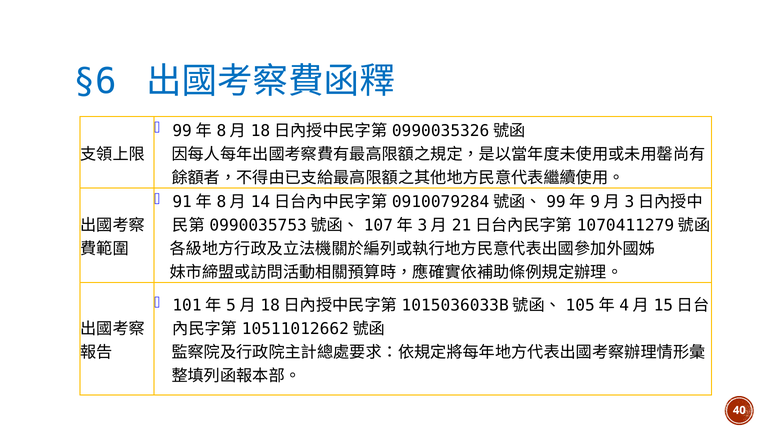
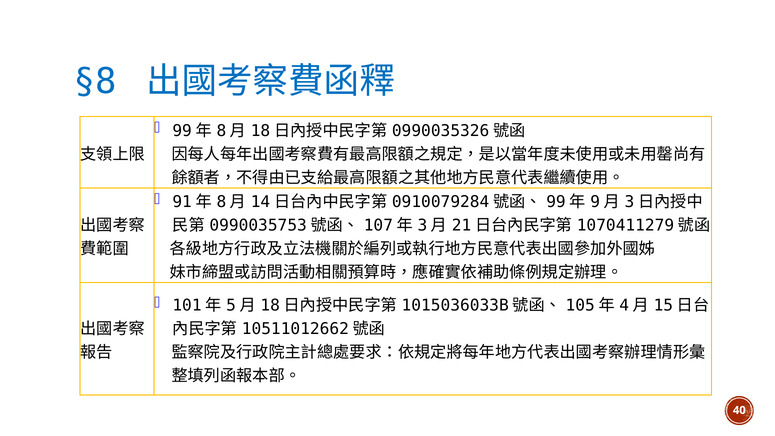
§6: §6 -> §8
